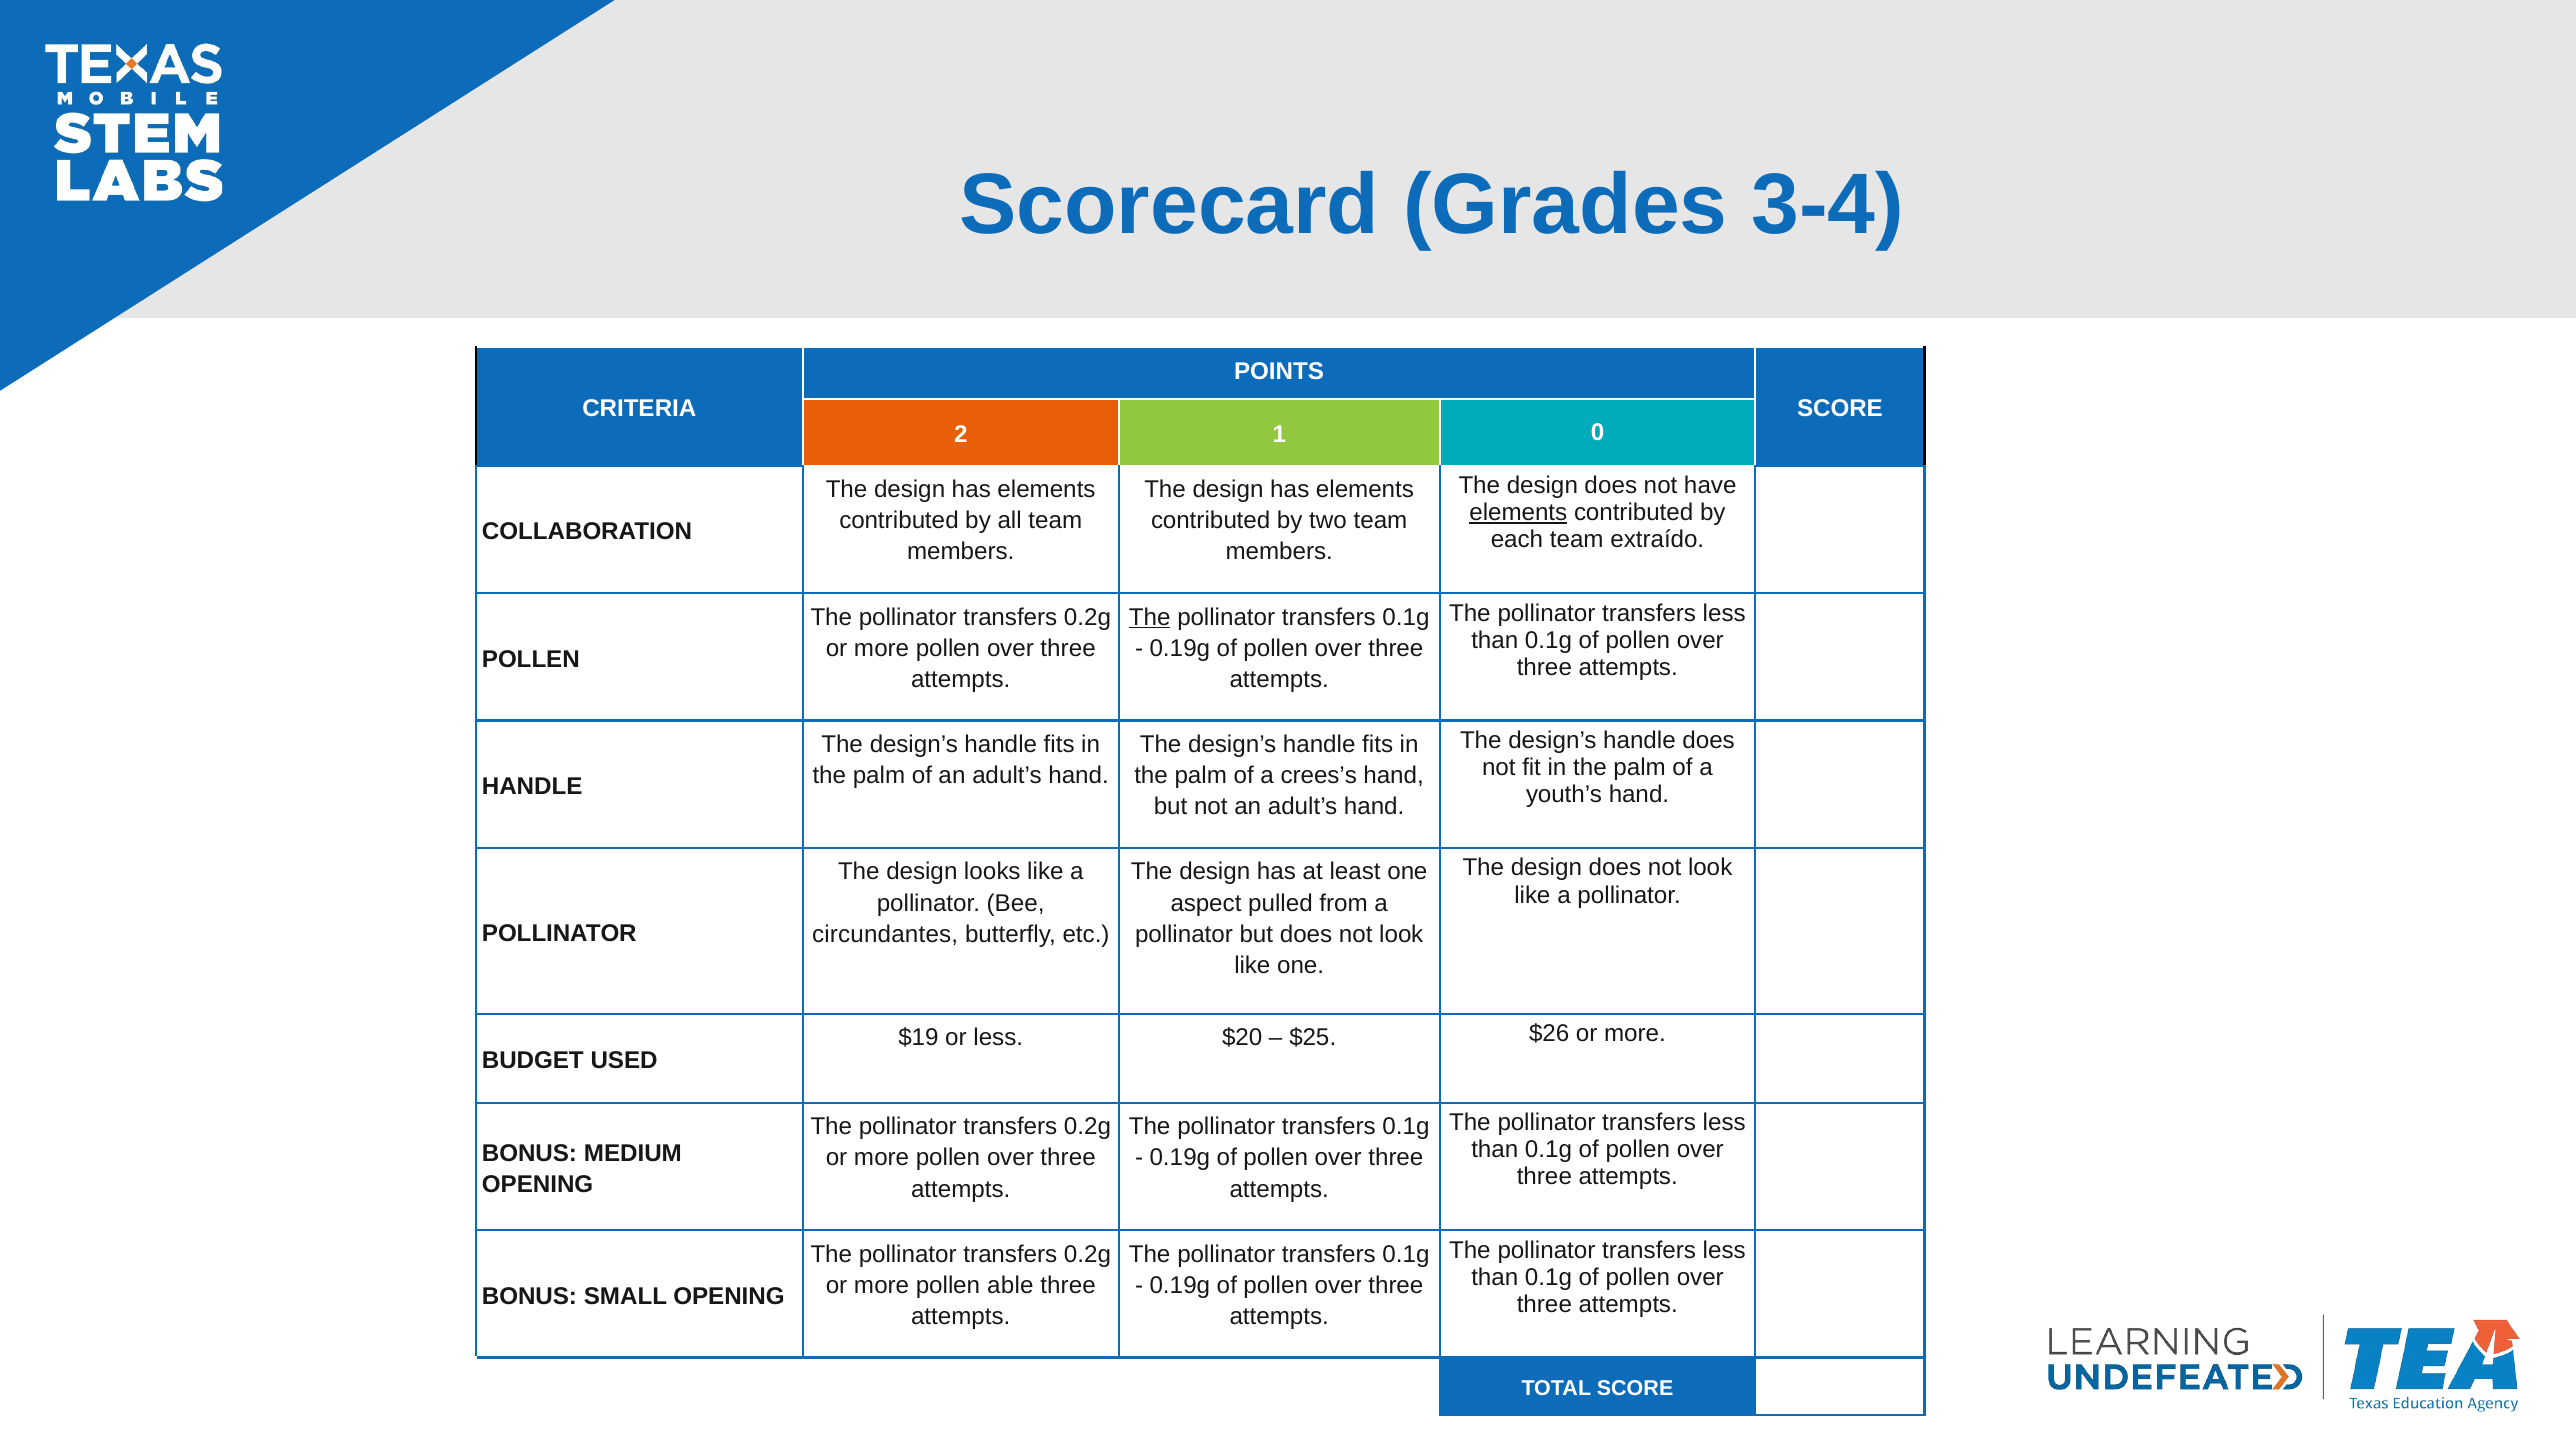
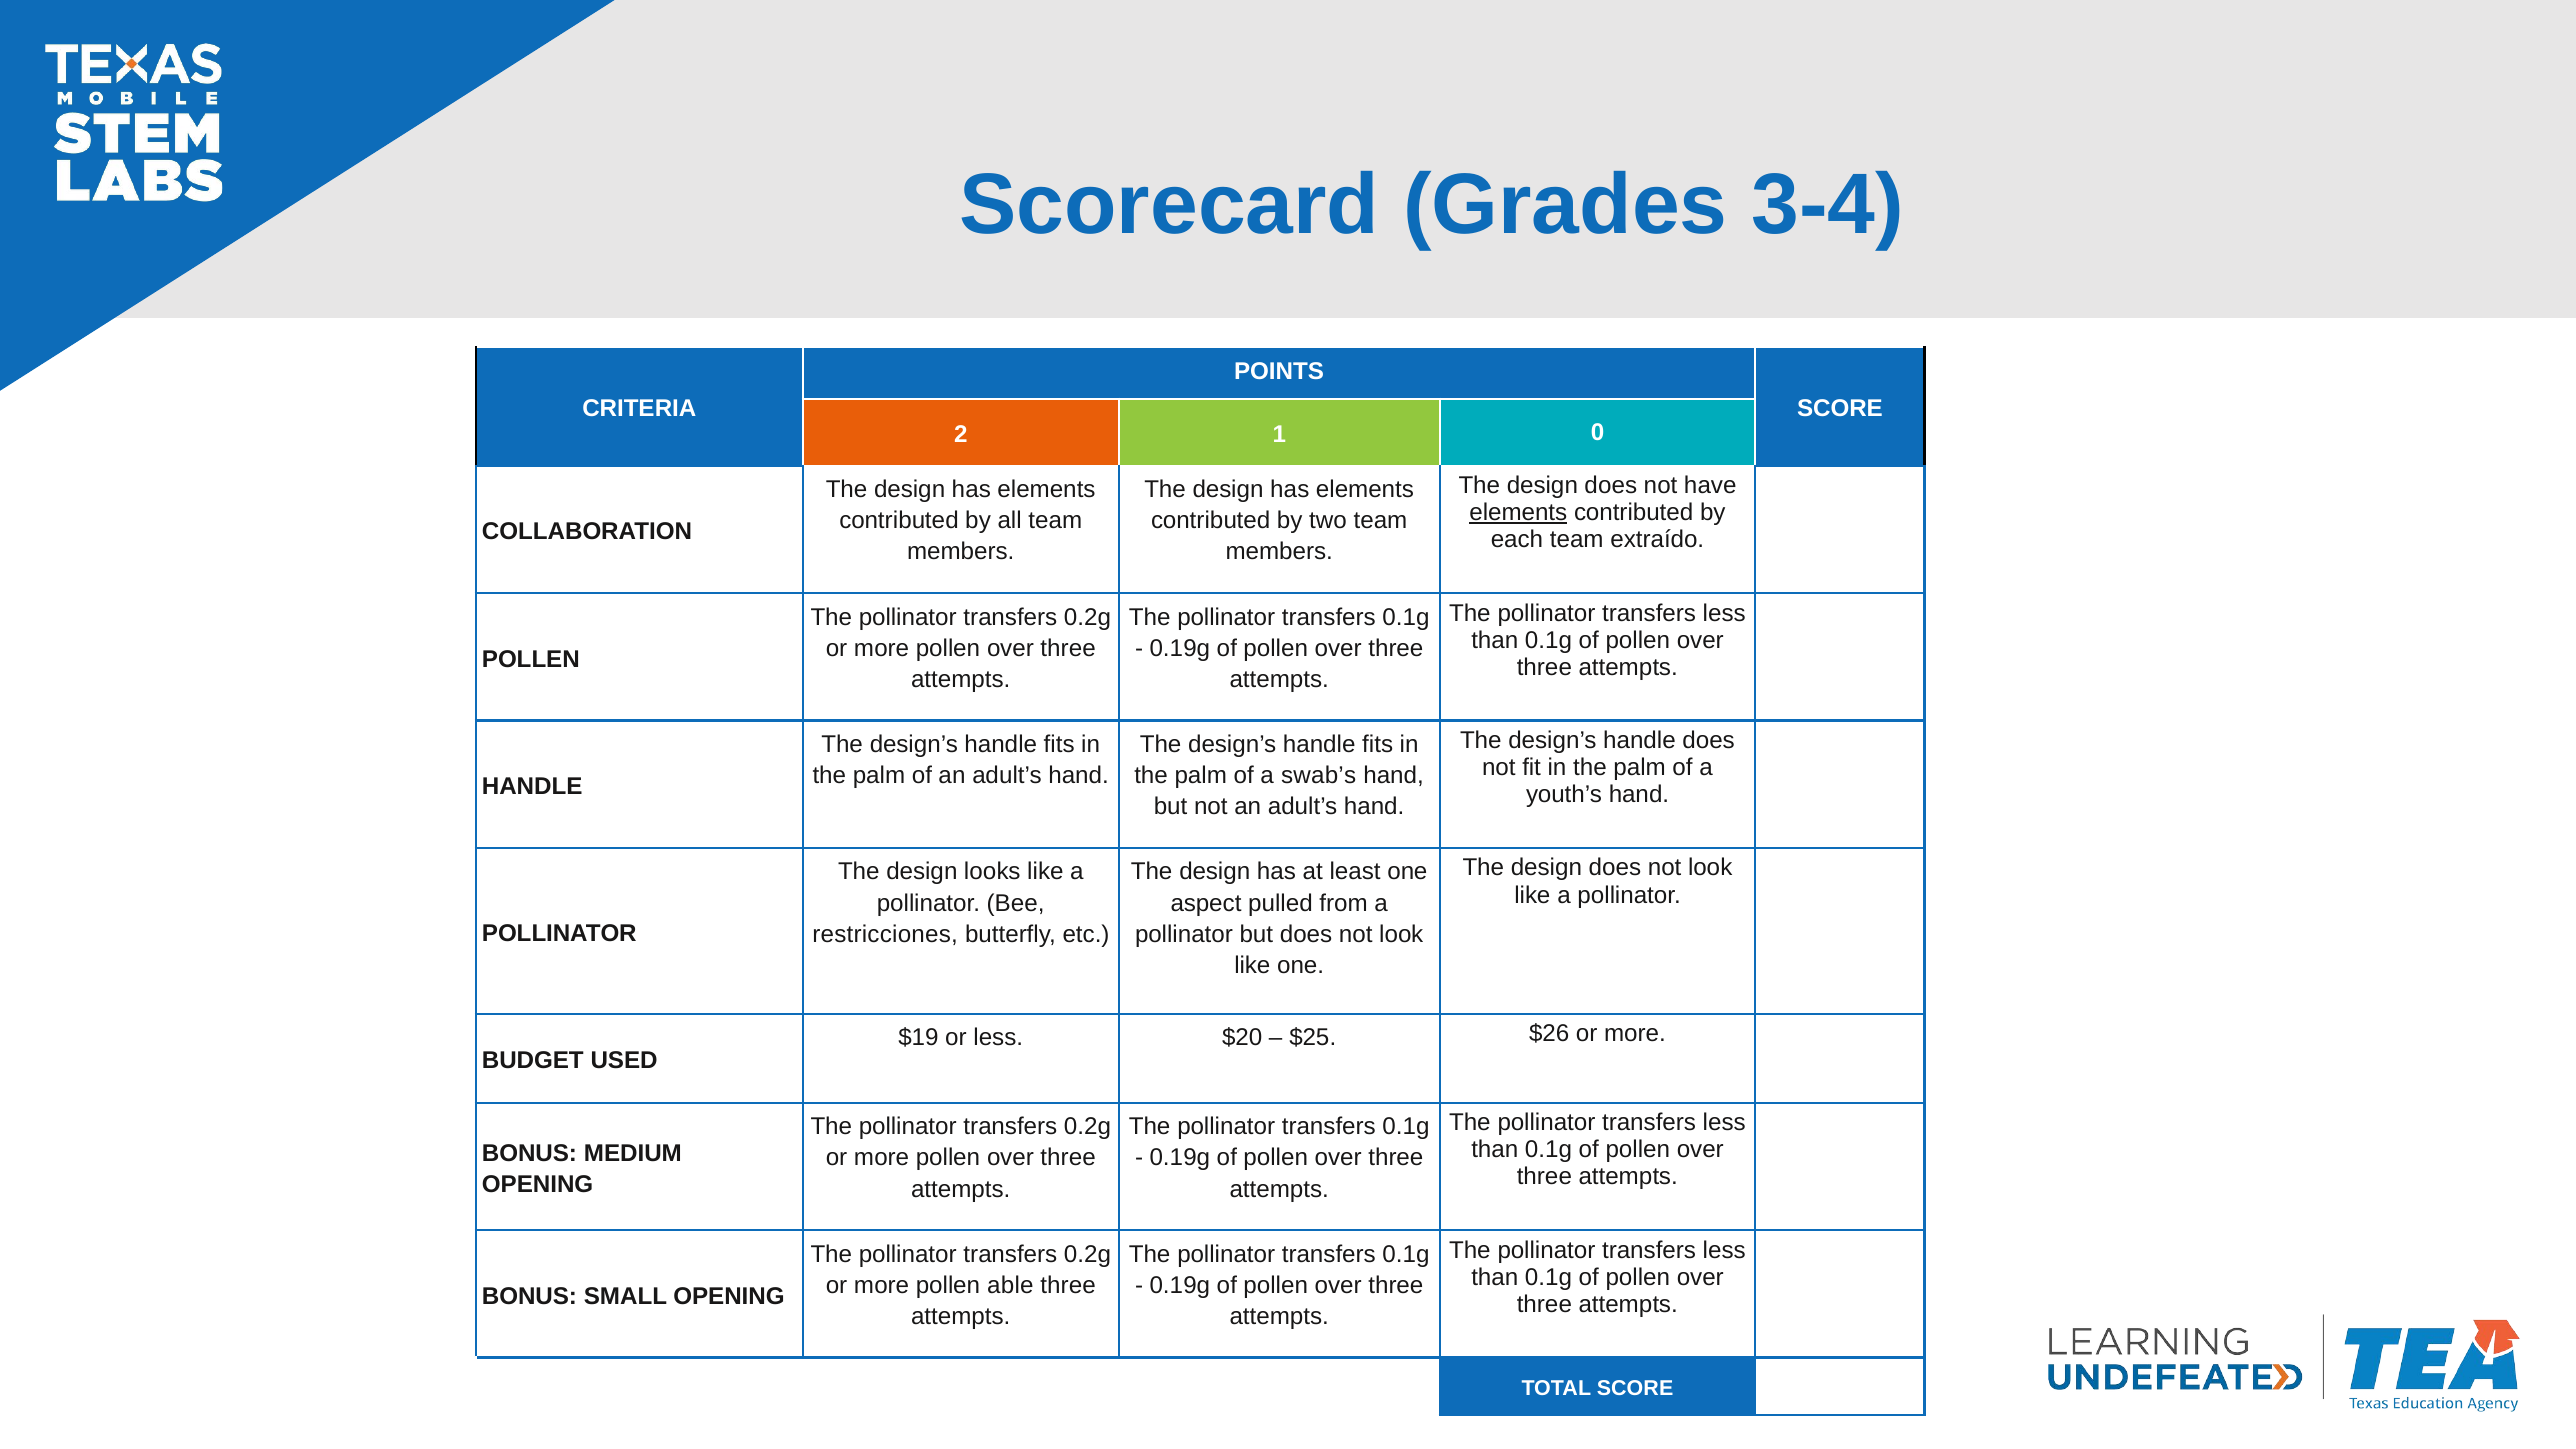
The at (1150, 617) underline: present -> none
crees’s: crees’s -> swab’s
circundantes: circundantes -> restricciones
